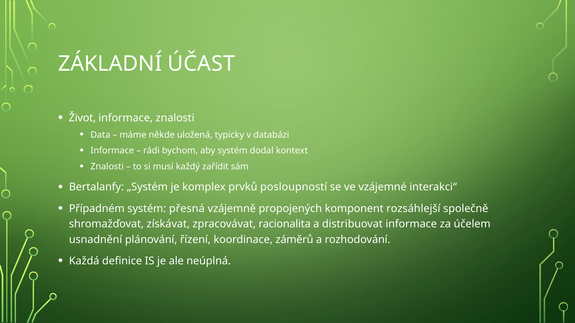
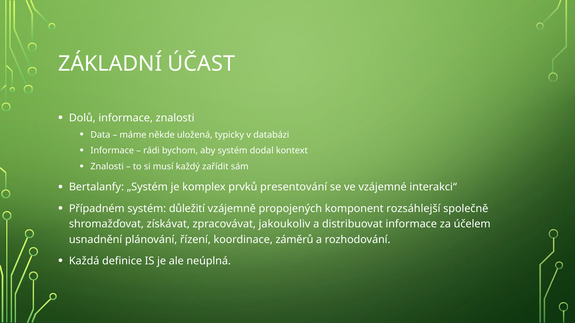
Život: Život -> Dolů
posloupností: posloupností -> presentování
přesná: přesná -> důležití
racionalita: racionalita -> jakoukoliv
